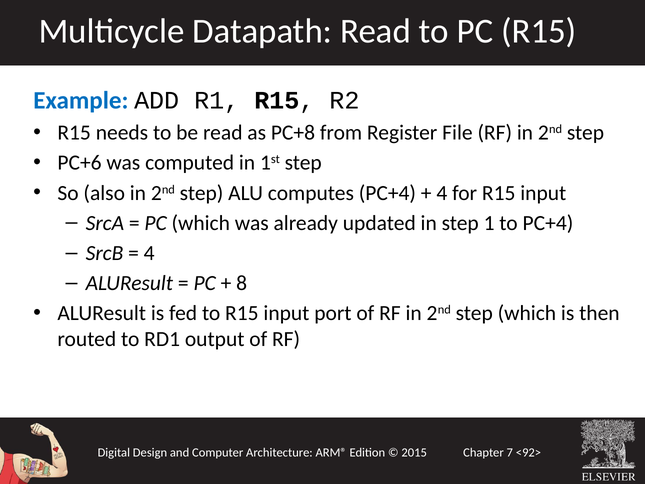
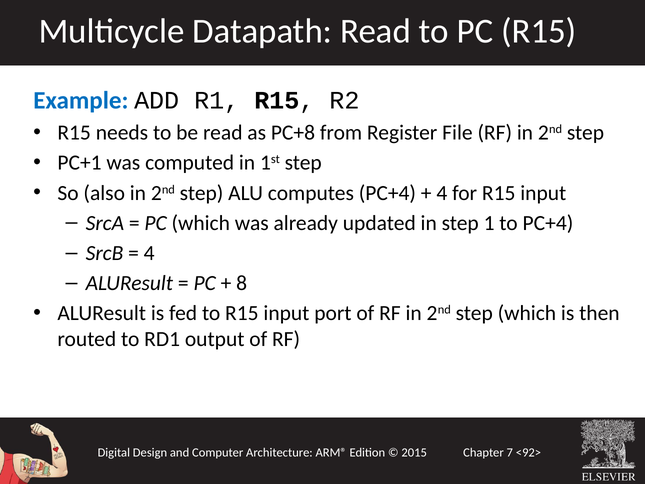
PC+6: PC+6 -> PC+1
